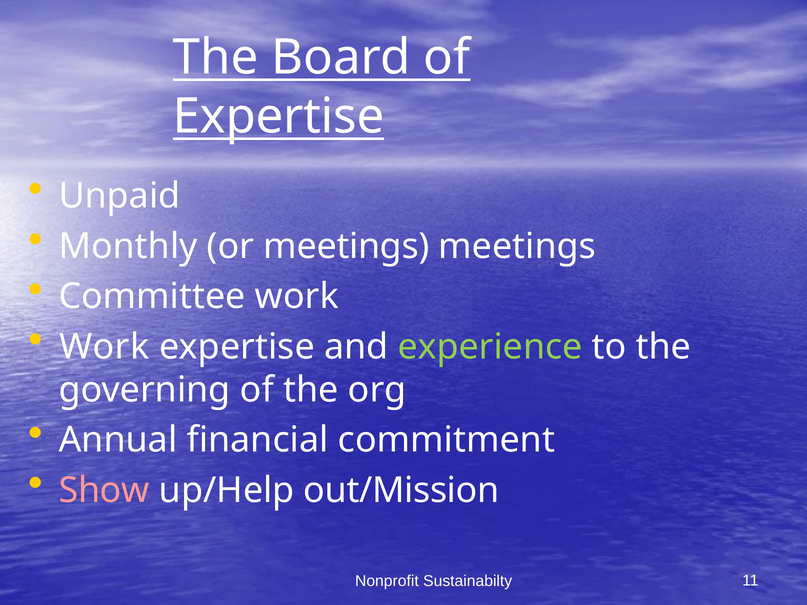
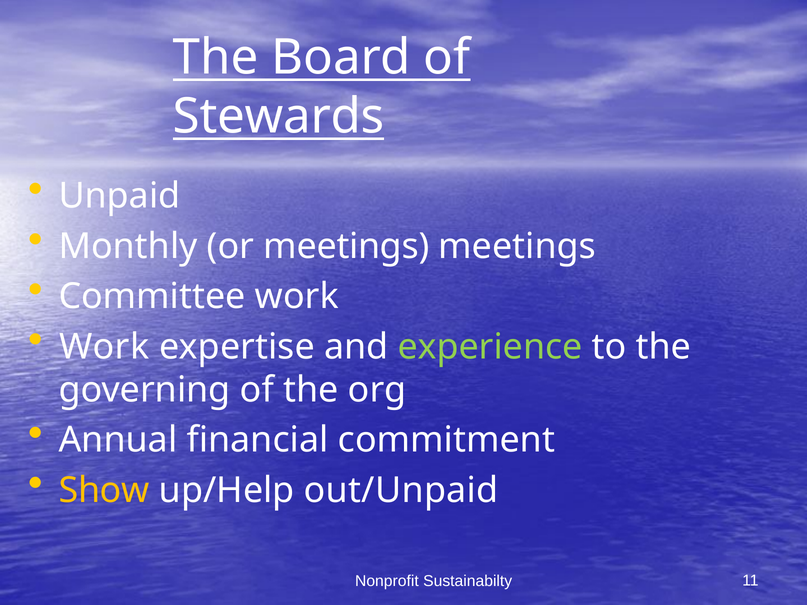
Expertise at (279, 117): Expertise -> Stewards
Show colour: pink -> yellow
out/Mission: out/Mission -> out/Unpaid
